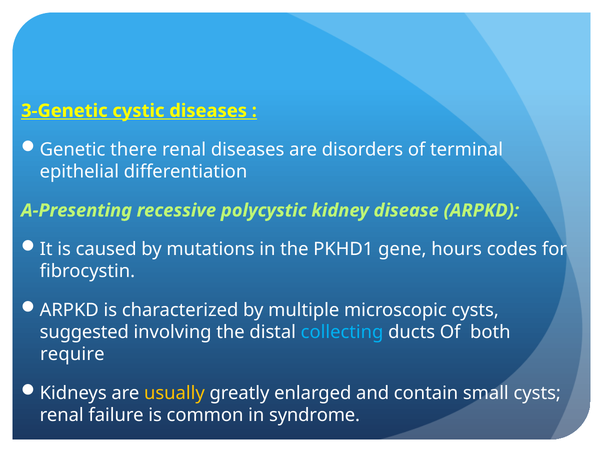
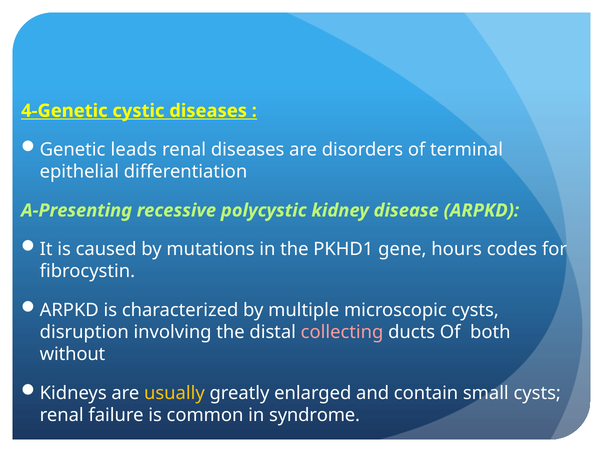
3-Genetic: 3-Genetic -> 4-Genetic
there: there -> leads
suggested: suggested -> disruption
collecting colour: light blue -> pink
require: require -> without
